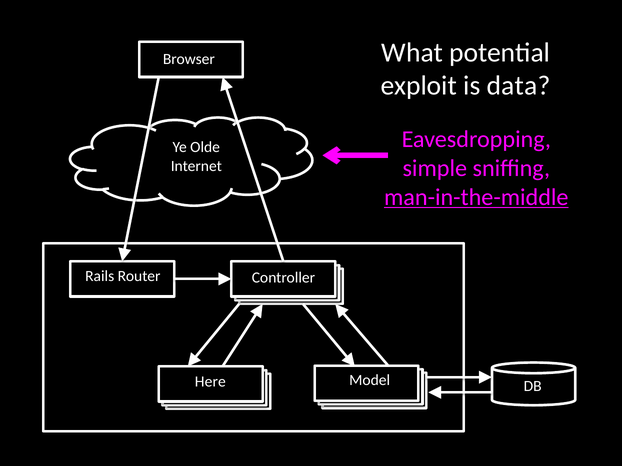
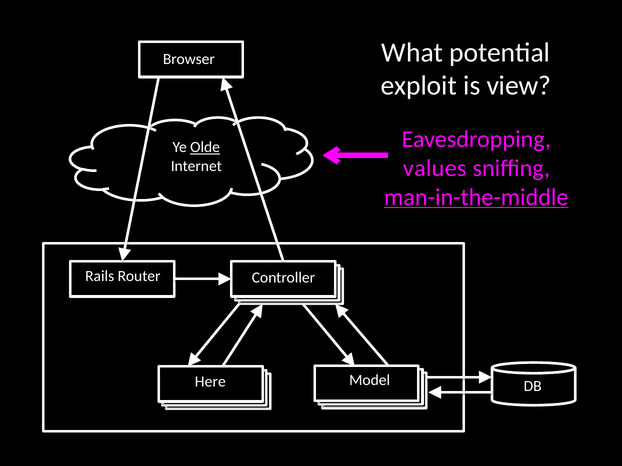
data: data -> view
Olde underline: none -> present
simple: simple -> values
